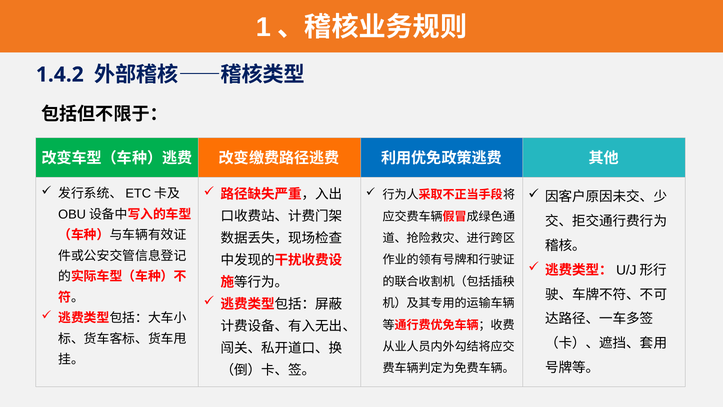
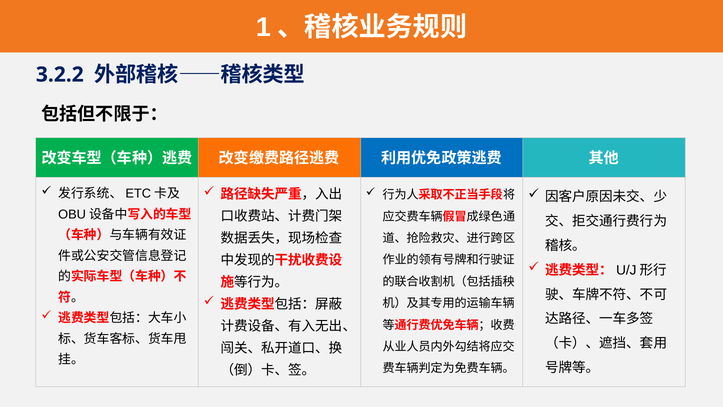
1.4.2: 1.4.2 -> 3.2.2
